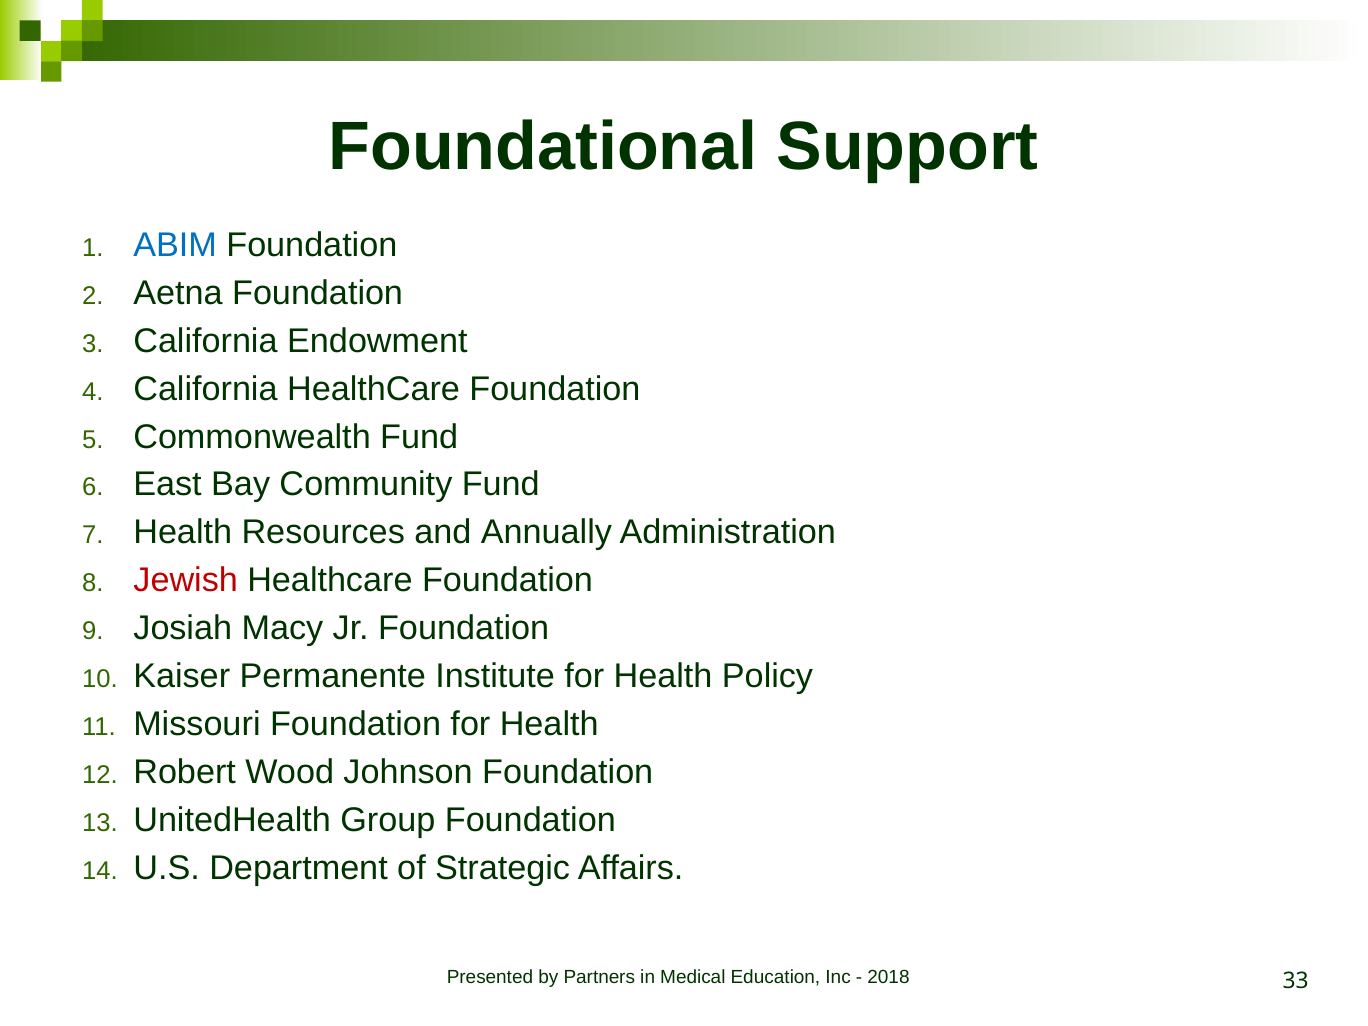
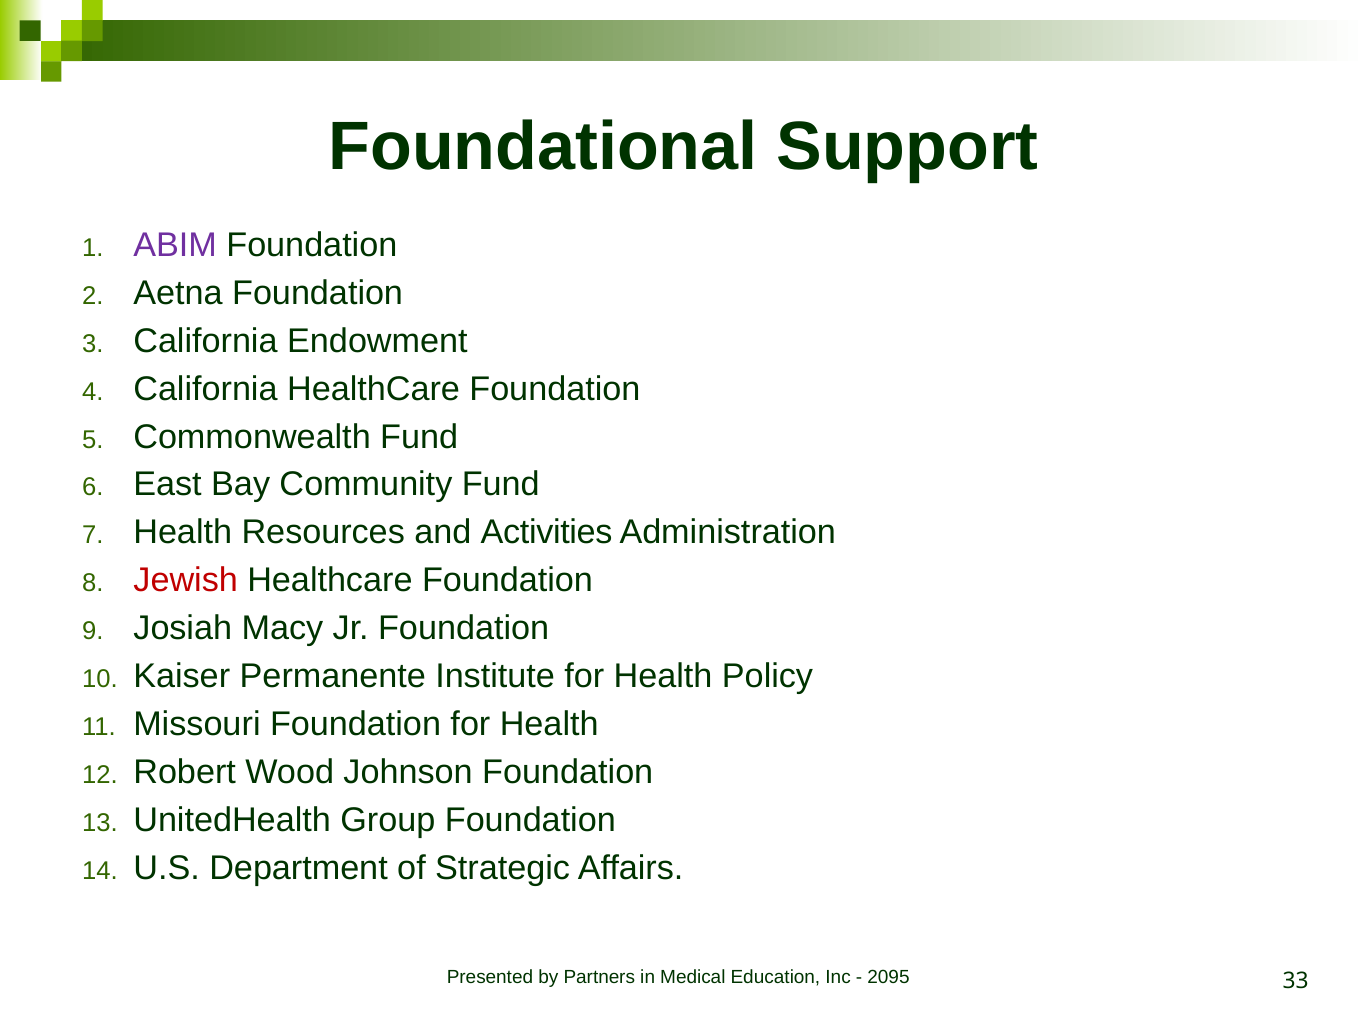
ABIM colour: blue -> purple
Annually: Annually -> Activities
2018: 2018 -> 2095
